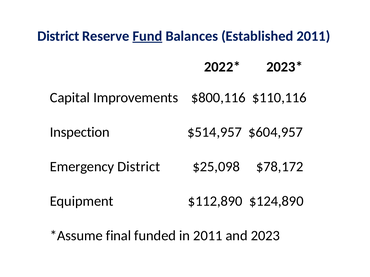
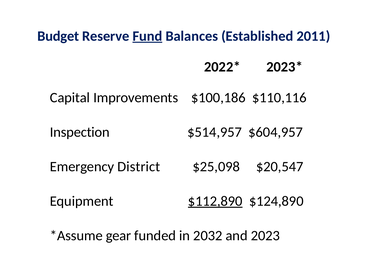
District at (58, 36): District -> Budget
$800,116: $800,116 -> $100,186
$78,172: $78,172 -> $20,547
$112,890 underline: none -> present
final: final -> gear
in 2011: 2011 -> 2032
